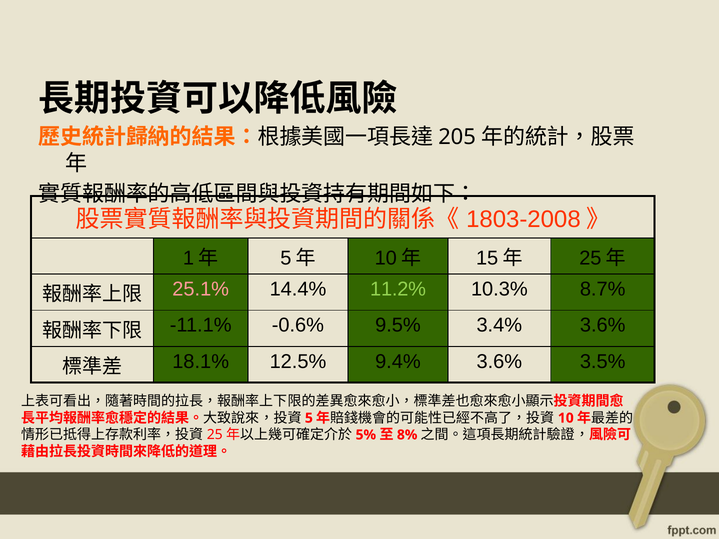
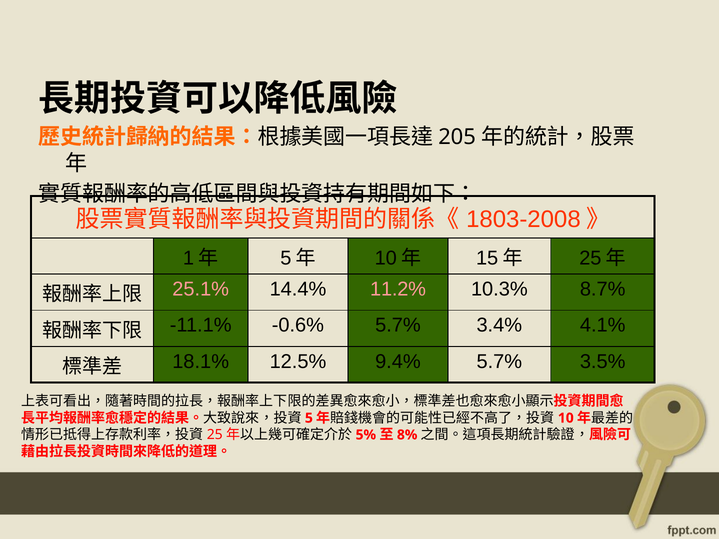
11.2% colour: light green -> pink
-0.6% 9.5%: 9.5% -> 5.7%
3.4% 3.6%: 3.6% -> 4.1%
9.4% 3.6%: 3.6% -> 5.7%
